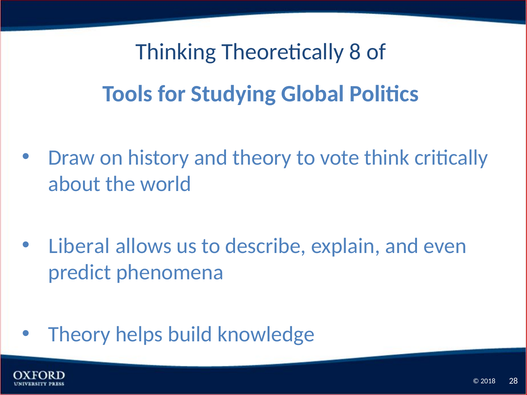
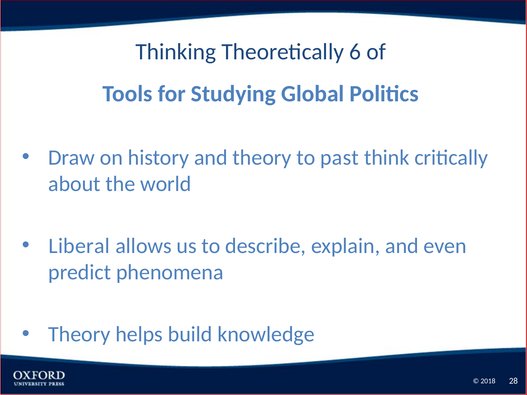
8: 8 -> 6
vote: vote -> past
